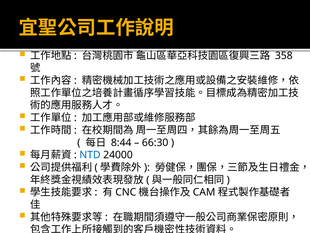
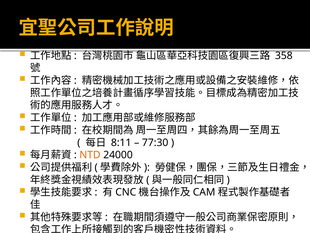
8:44: 8:44 -> 8:11
66:30: 66:30 -> 77:30
NTD colour: blue -> orange
